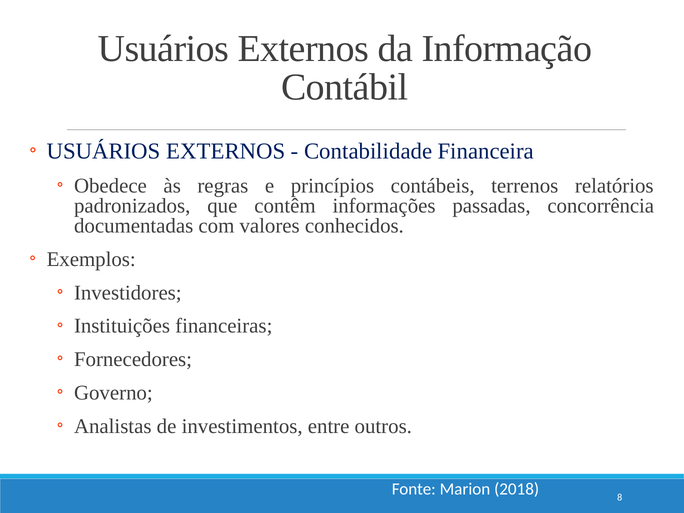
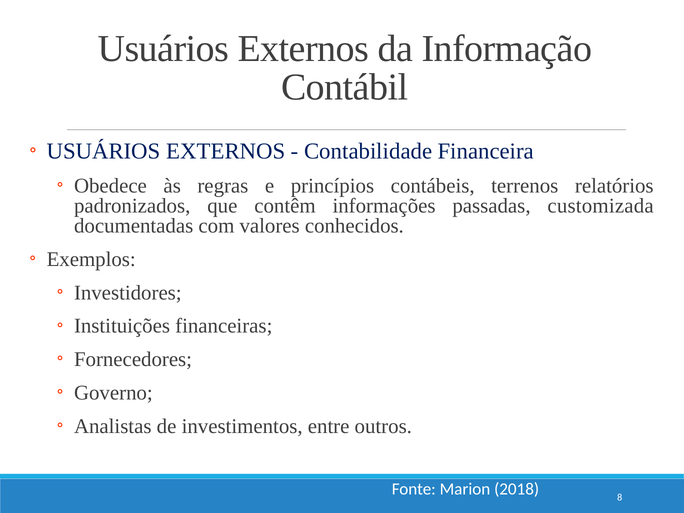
concorrência: concorrência -> customizada
